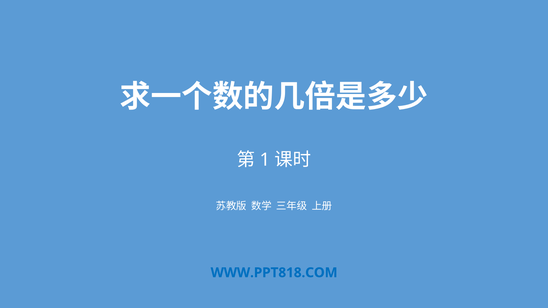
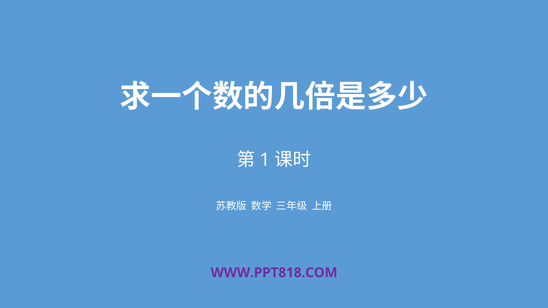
WWW.PPT818.COM colour: blue -> purple
